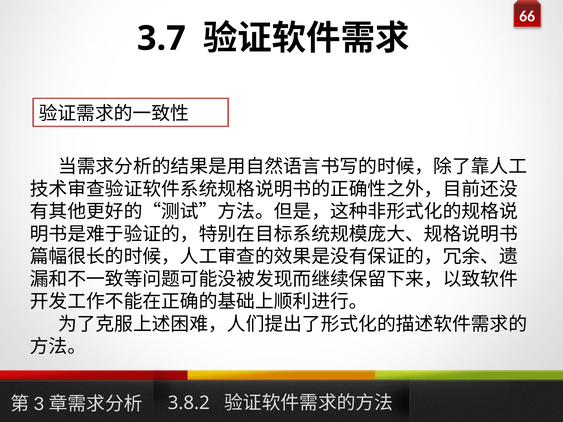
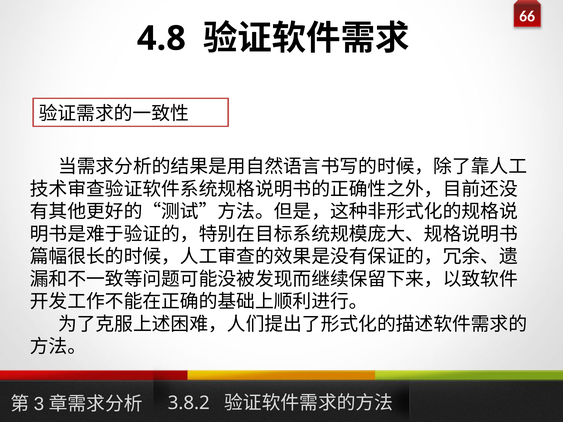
3.7: 3.7 -> 4.8
